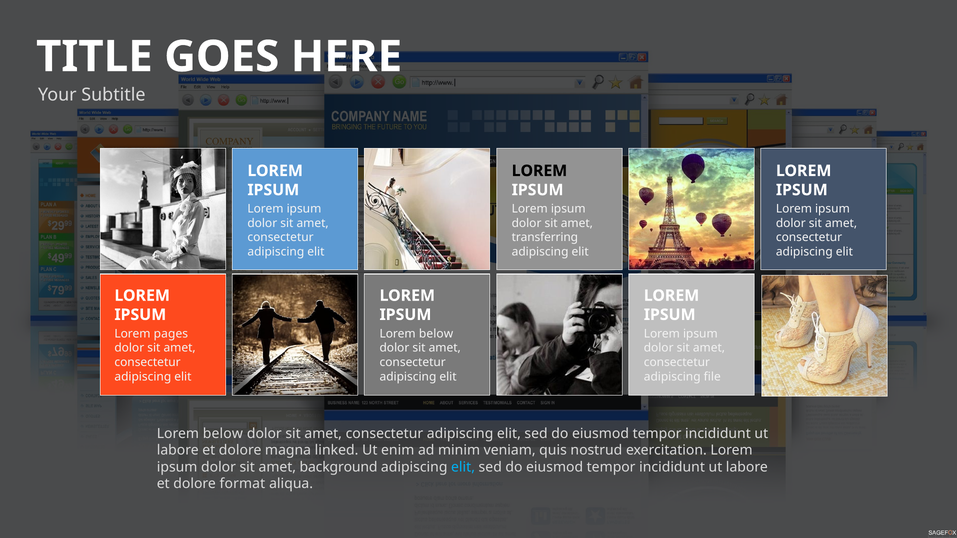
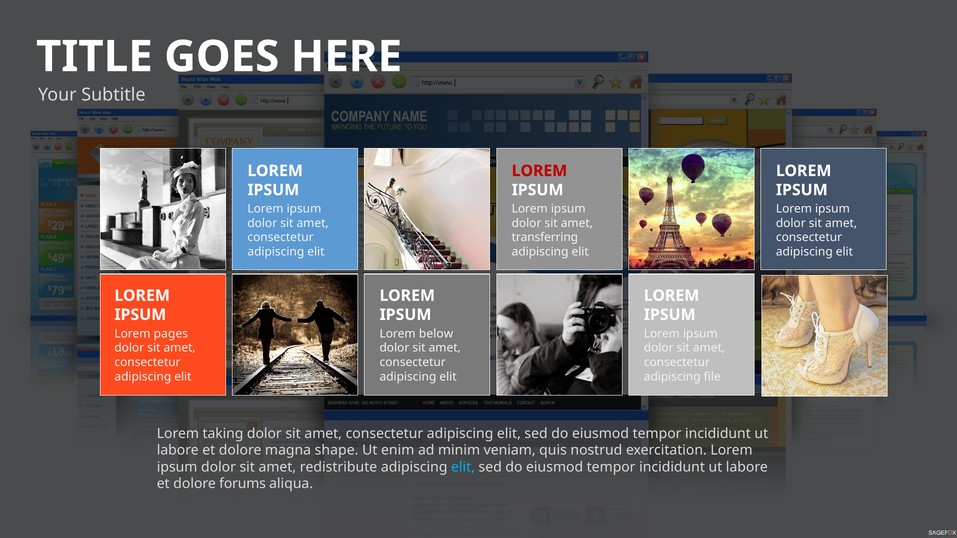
LOREM at (539, 171) colour: black -> red
below at (223, 434): below -> taking
linked: linked -> shape
background: background -> redistribute
format: format -> forums
